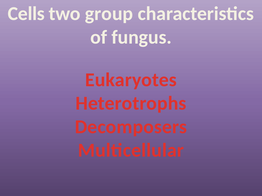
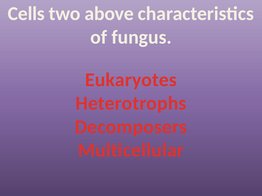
group: group -> above
